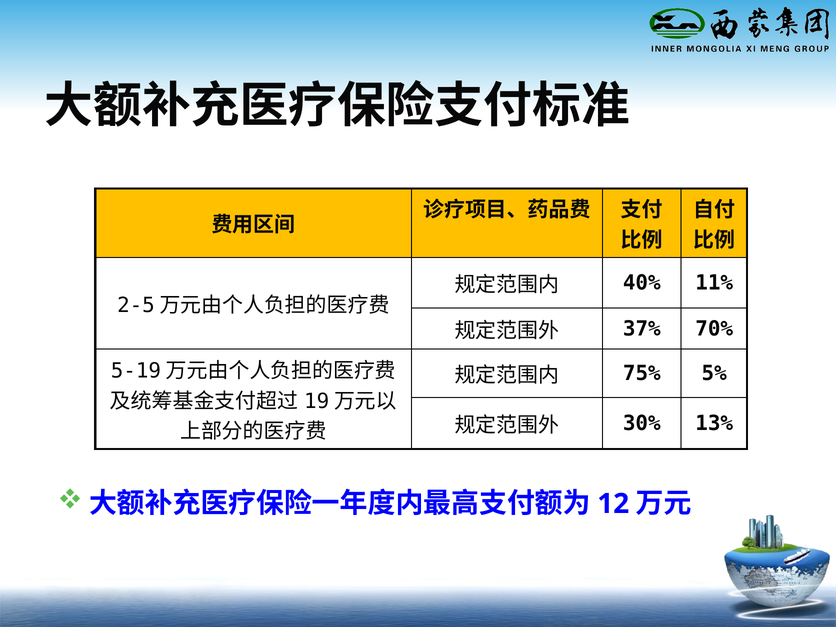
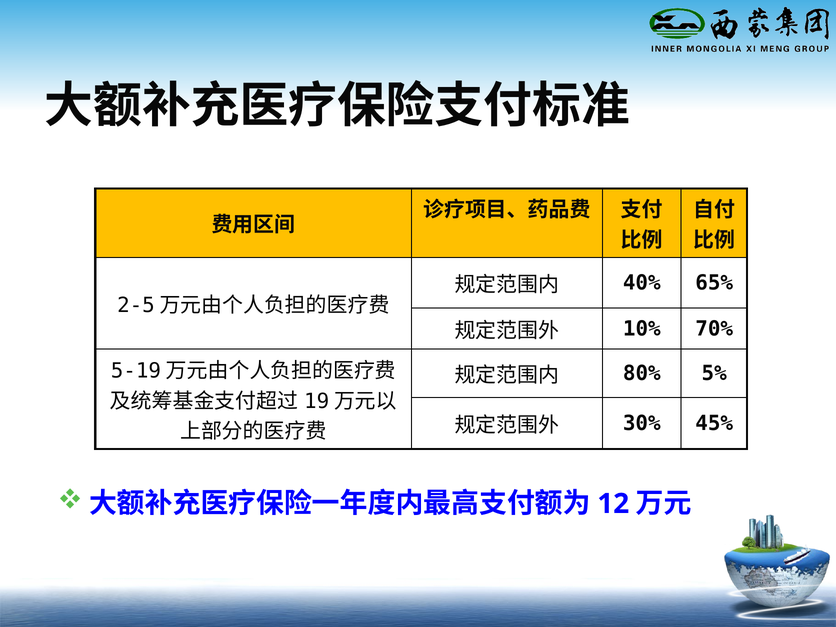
11%: 11% -> 65%
37%: 37% -> 10%
75%: 75% -> 80%
13%: 13% -> 45%
